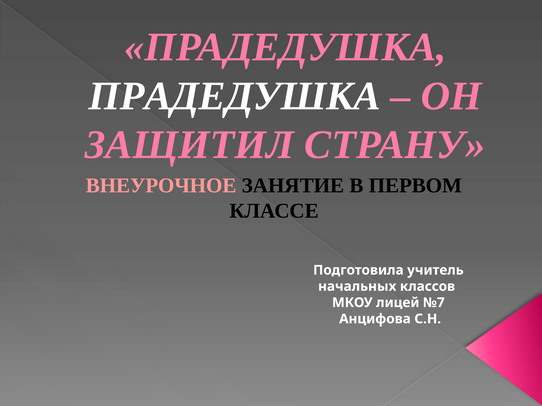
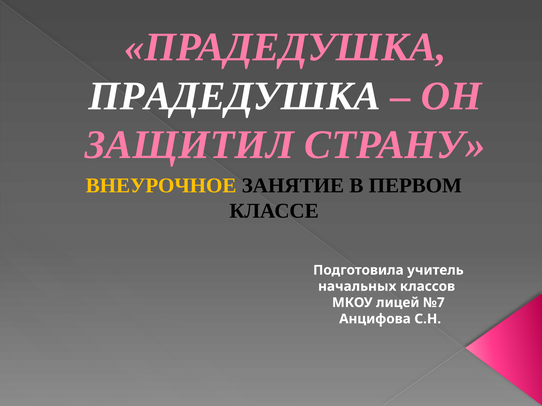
ВНЕУРОЧНОЕ colour: pink -> yellow
